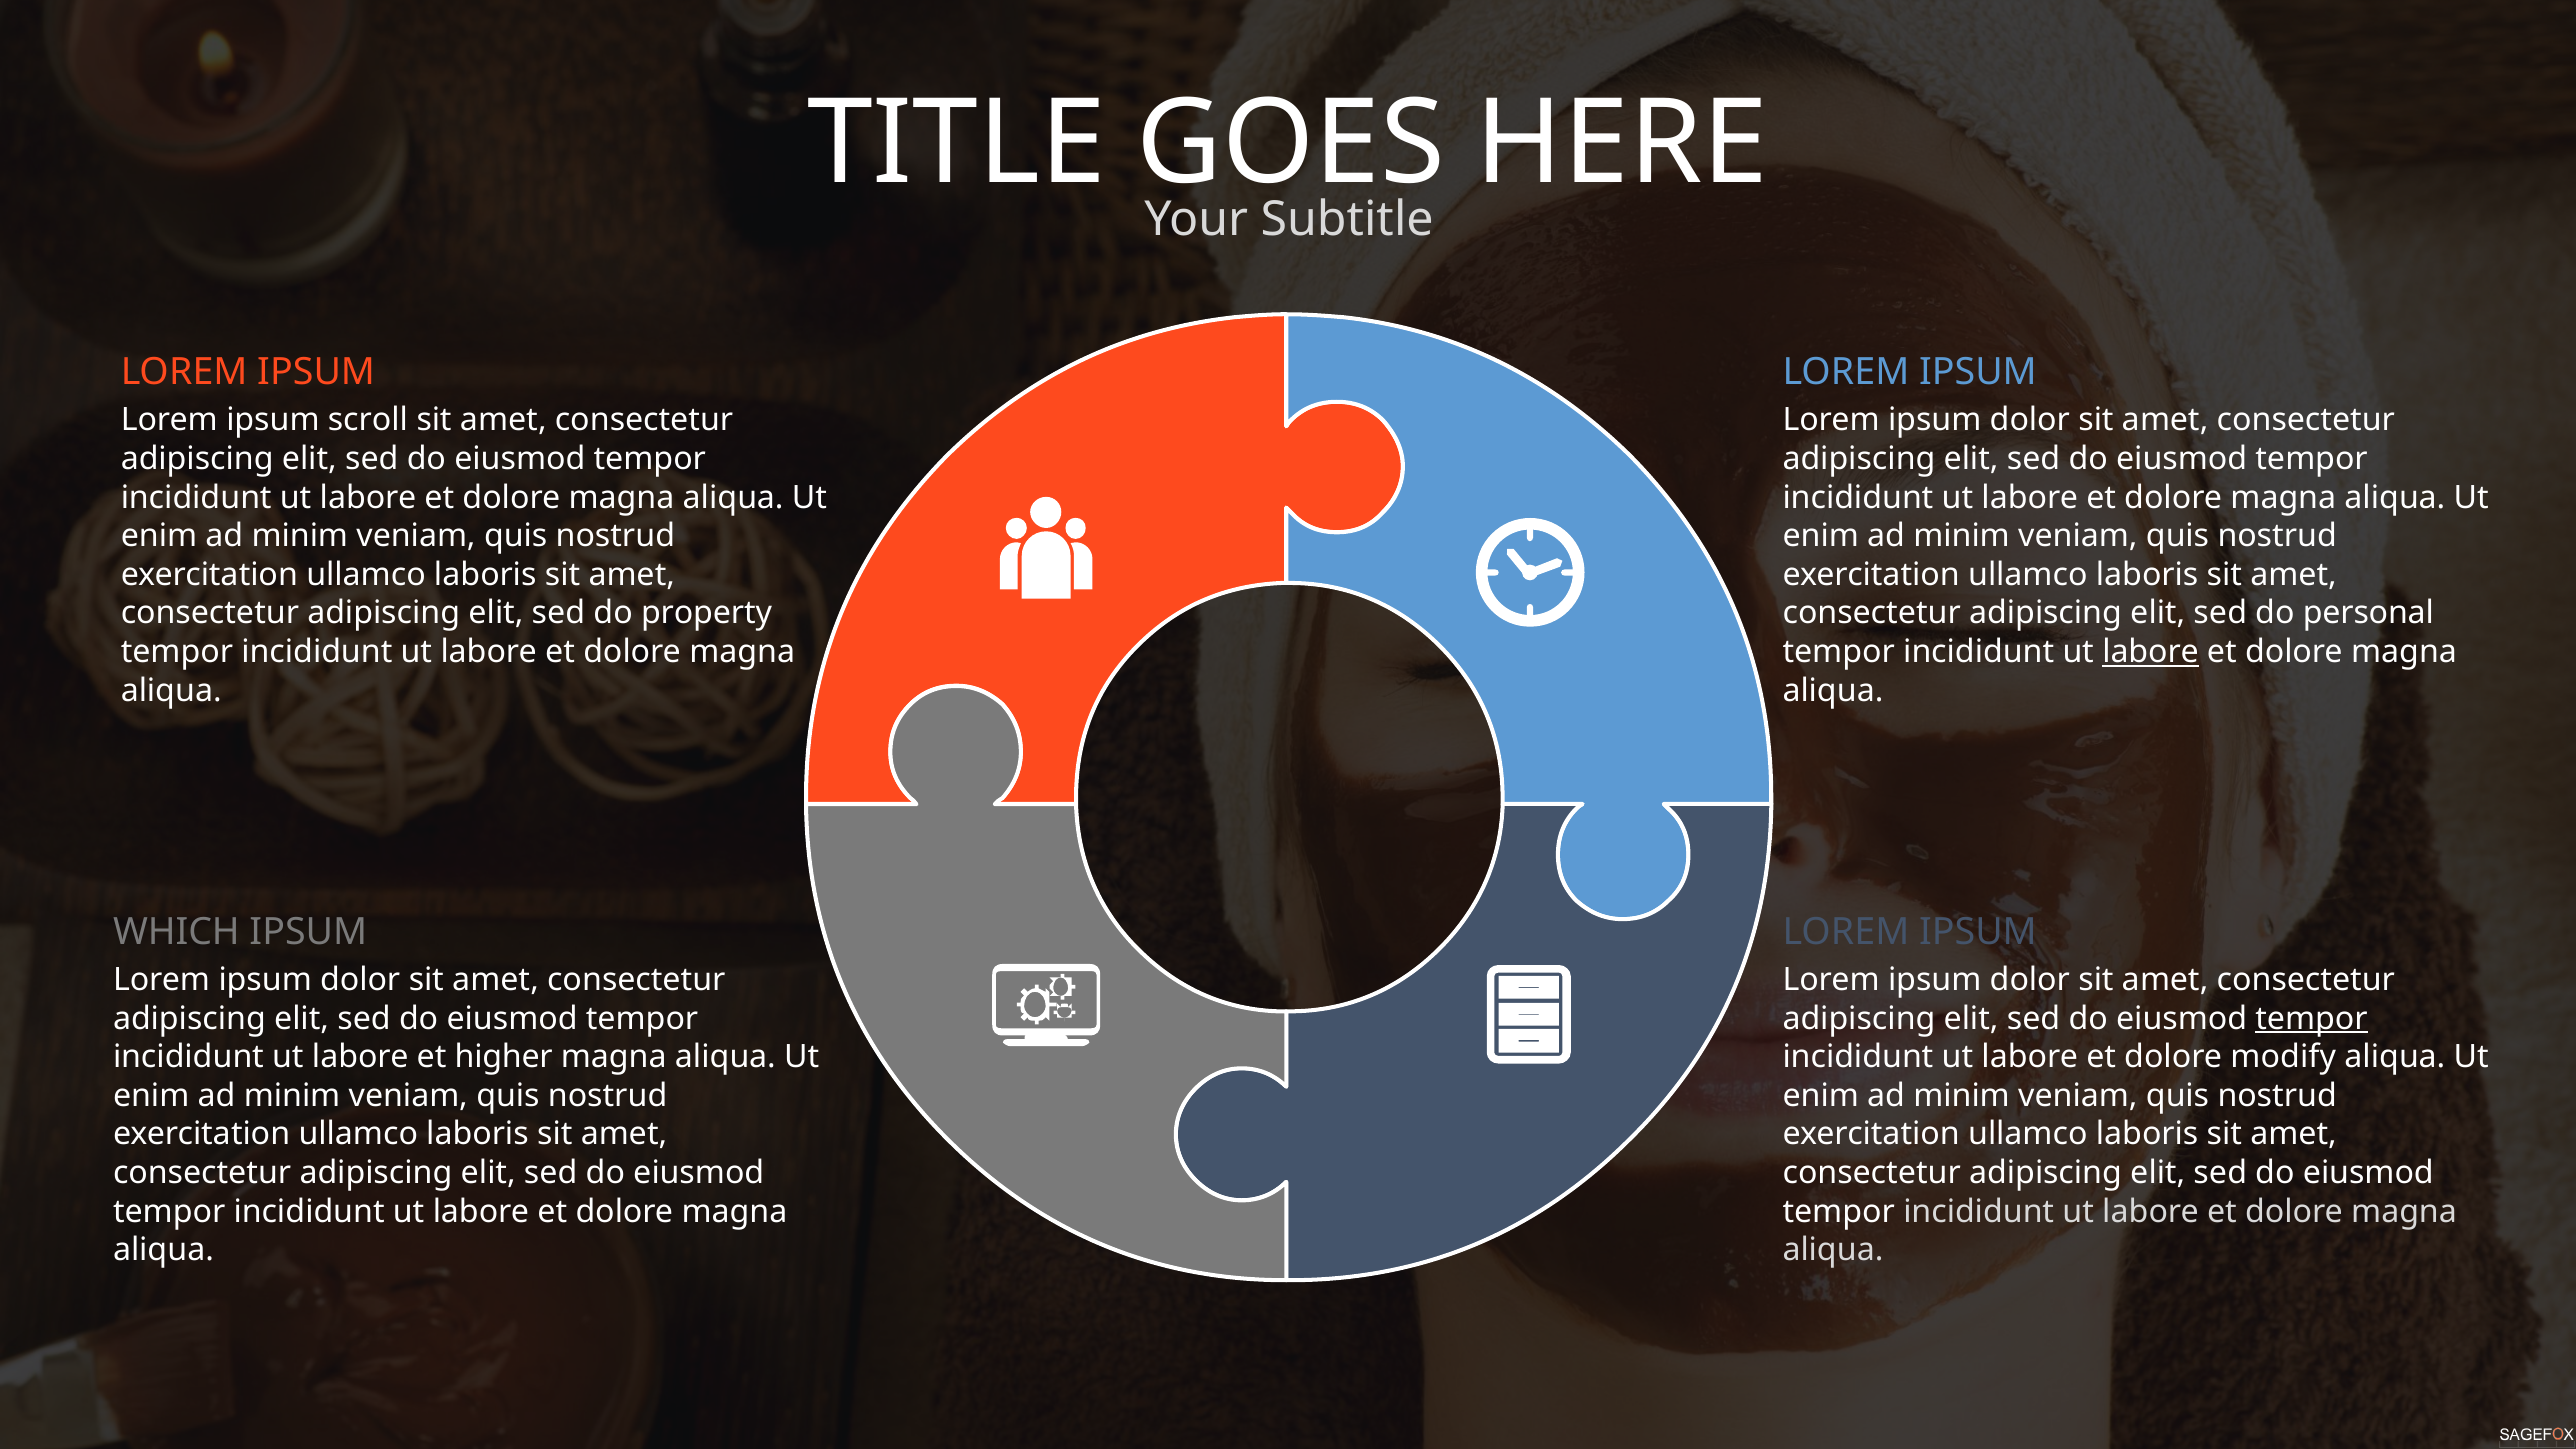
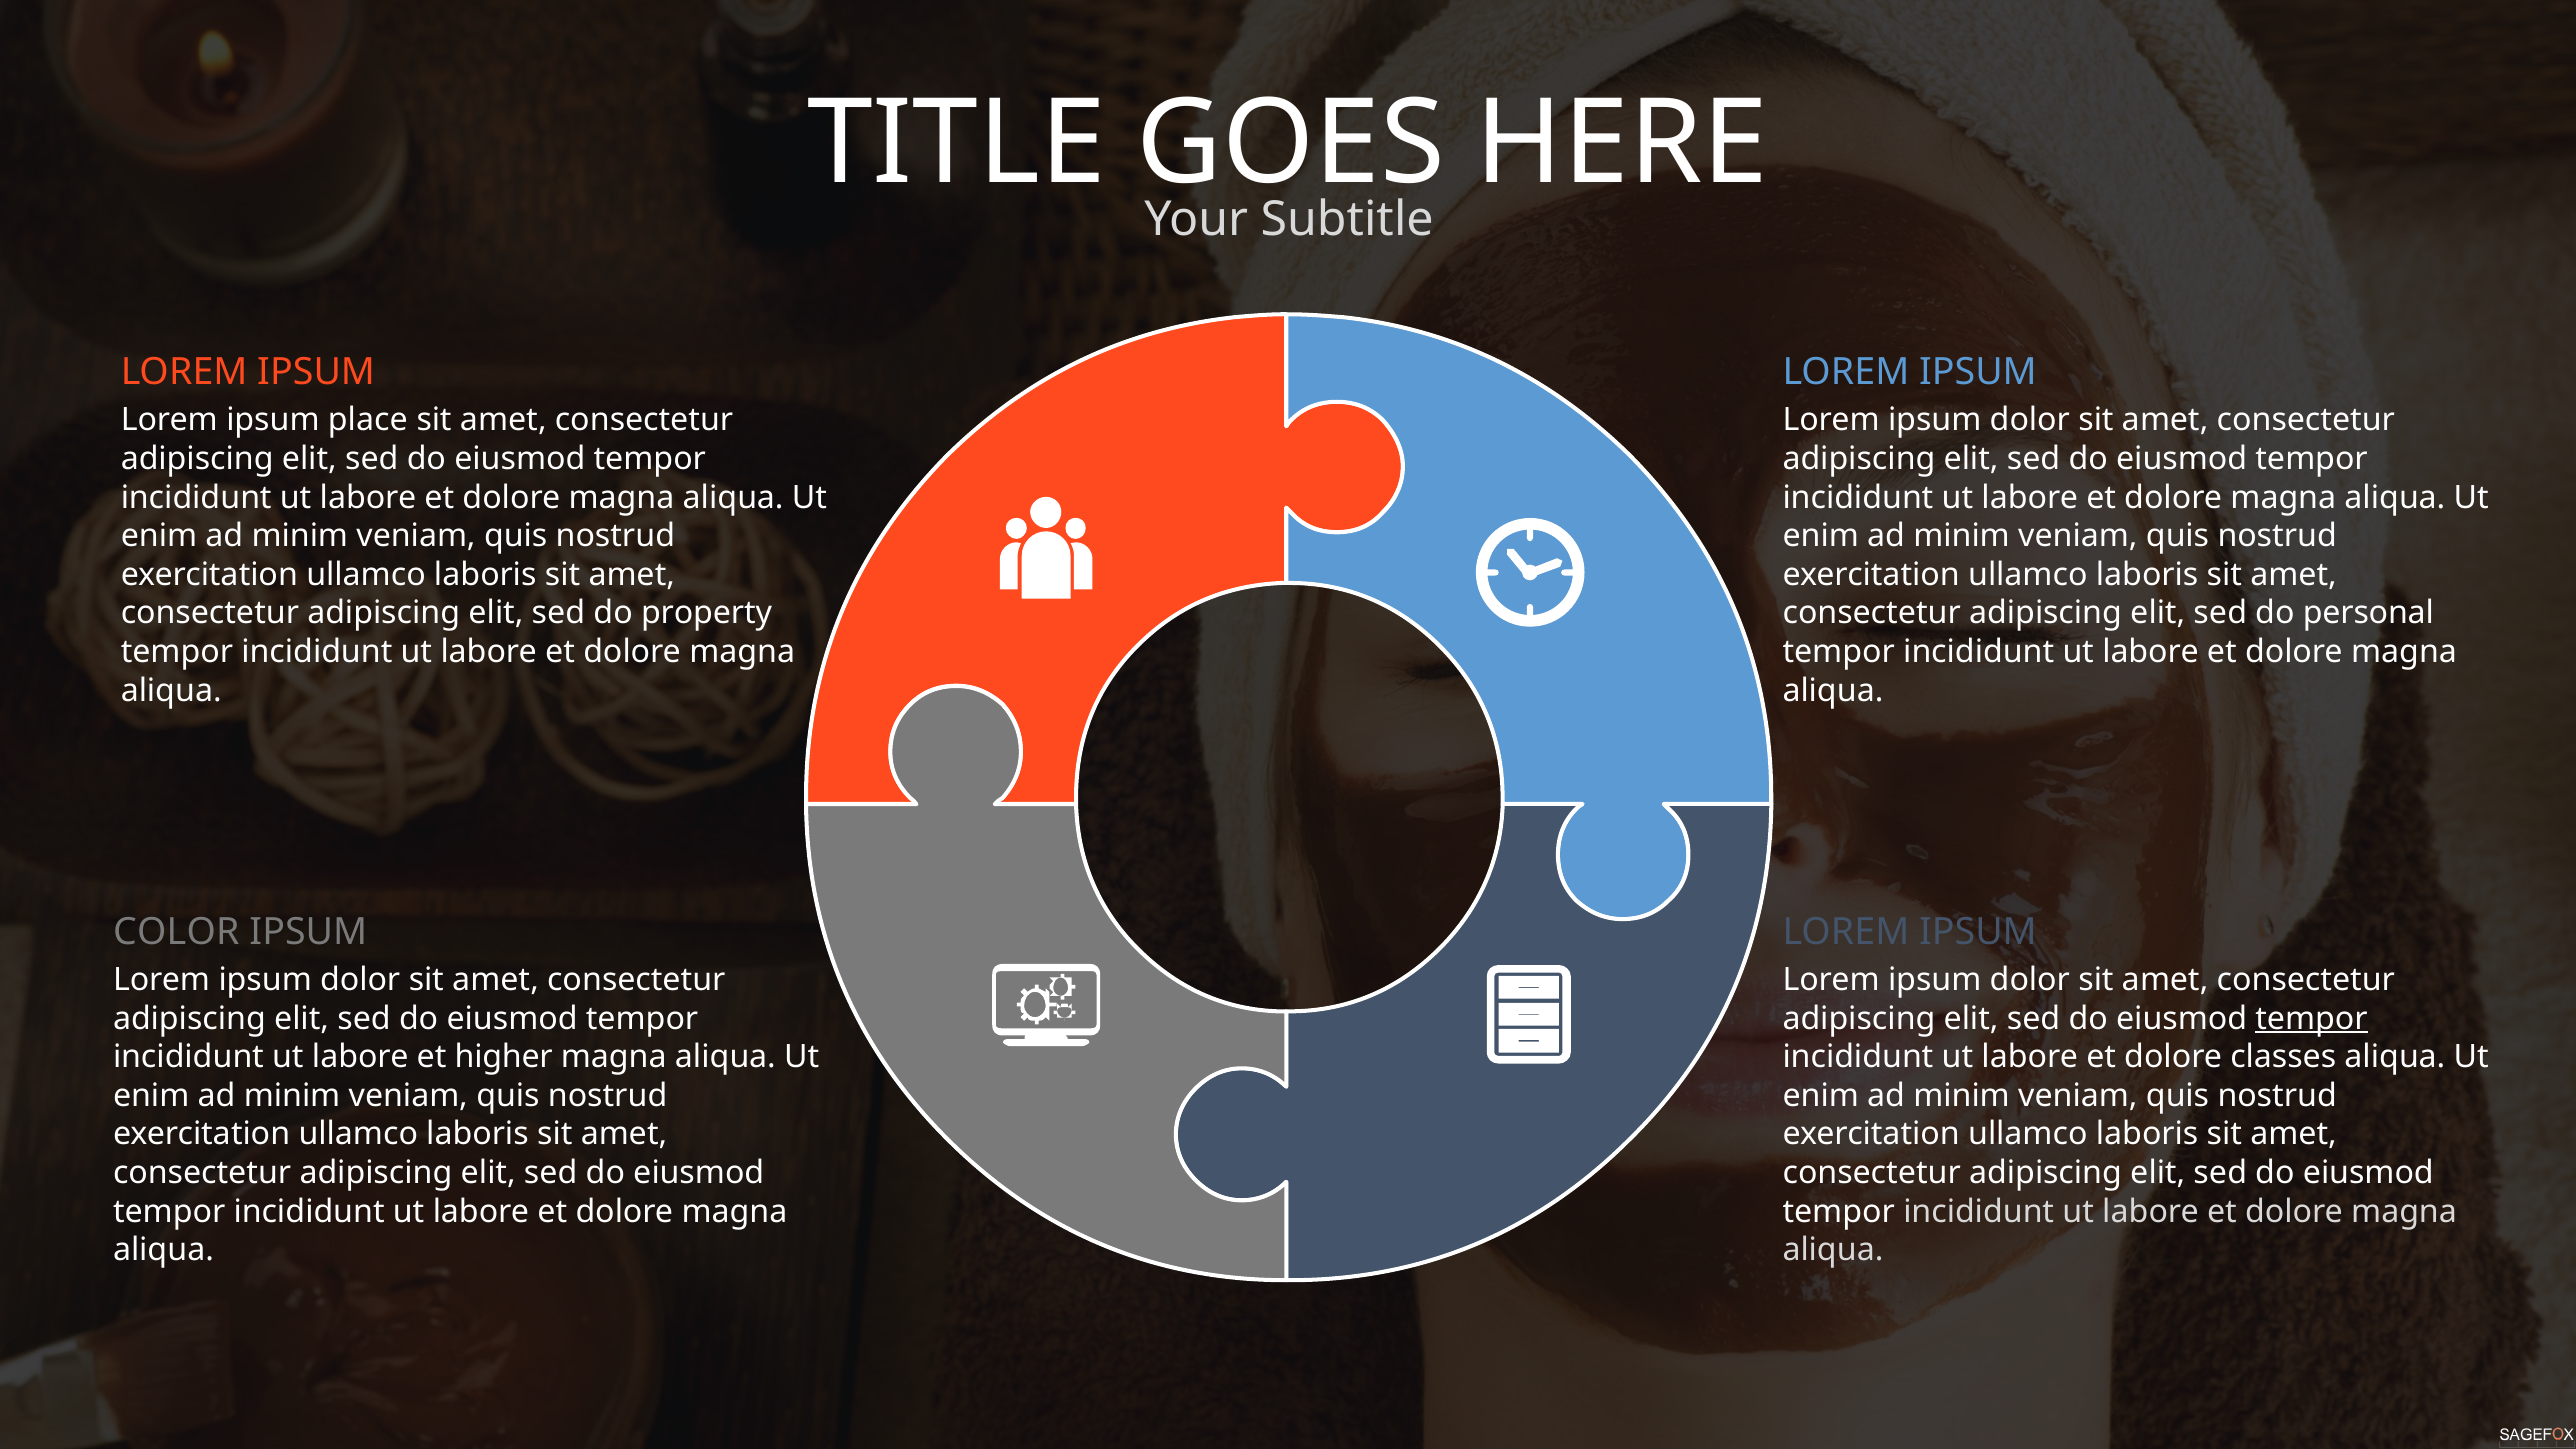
scroll: scroll -> place
labore at (2151, 652) underline: present -> none
WHICH: WHICH -> COLOR
modify: modify -> classes
